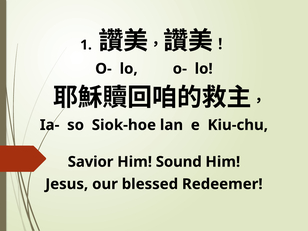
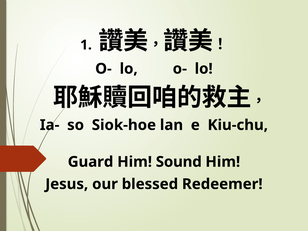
Savior: Savior -> Guard
